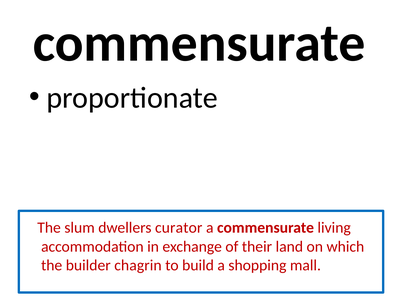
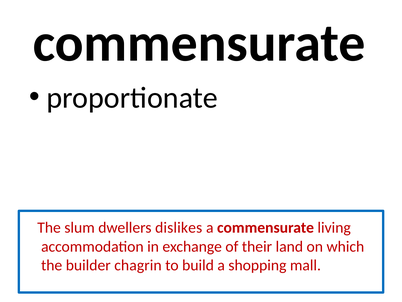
curator: curator -> dislikes
